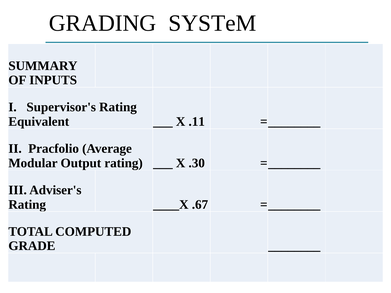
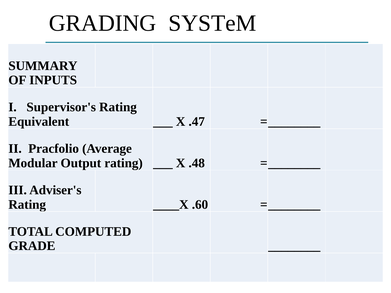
.11: .11 -> .47
.30: .30 -> .48
.67: .67 -> .60
